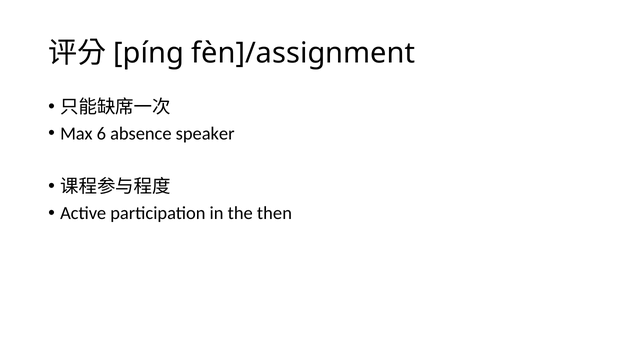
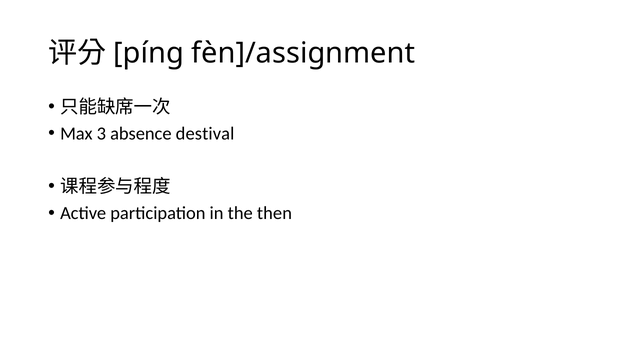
6: 6 -> 3
speaker: speaker -> destival
